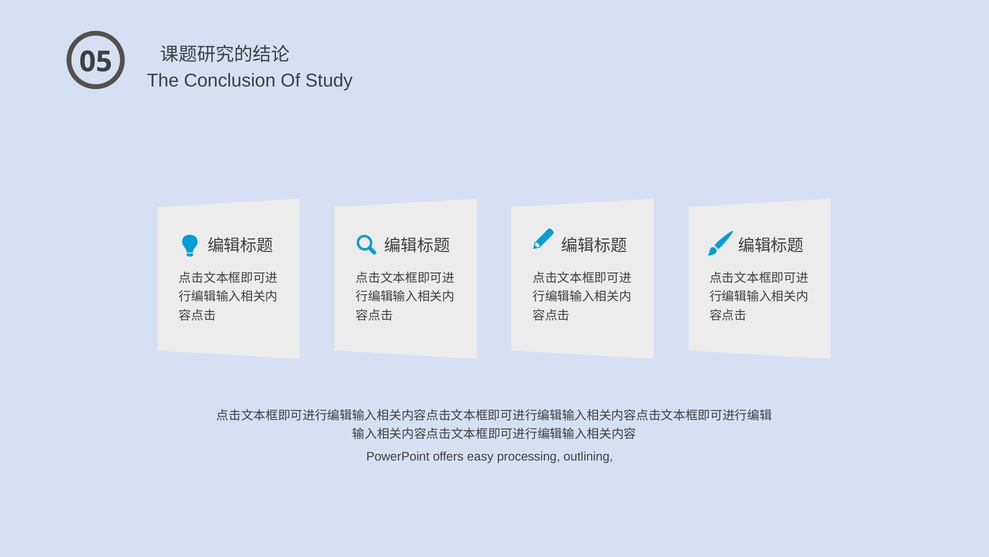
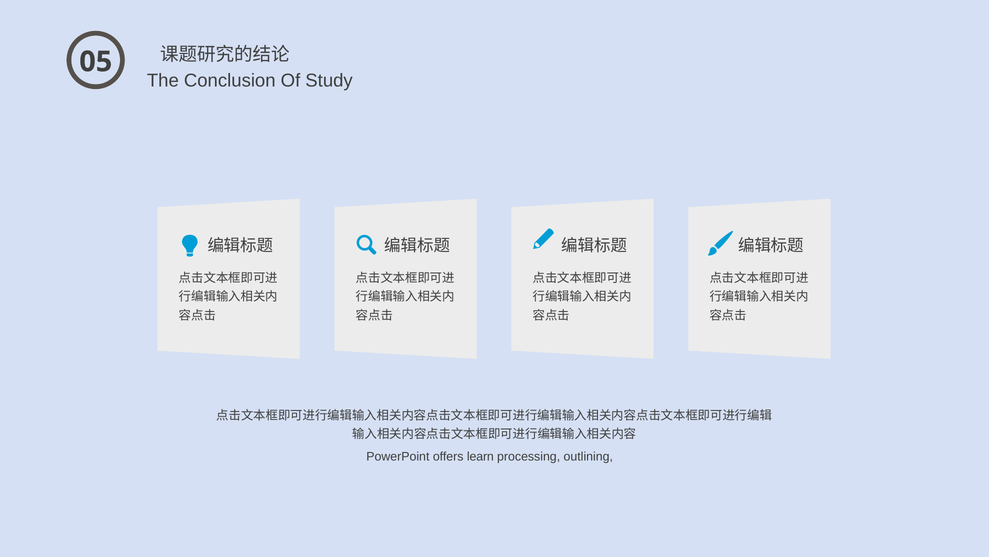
easy: easy -> learn
